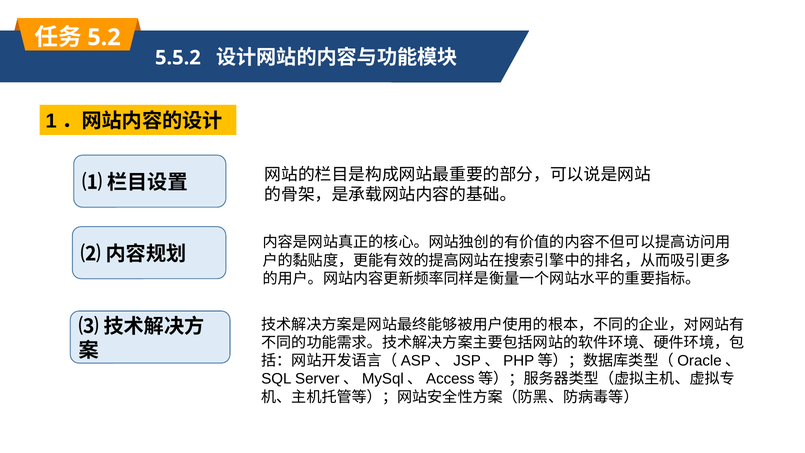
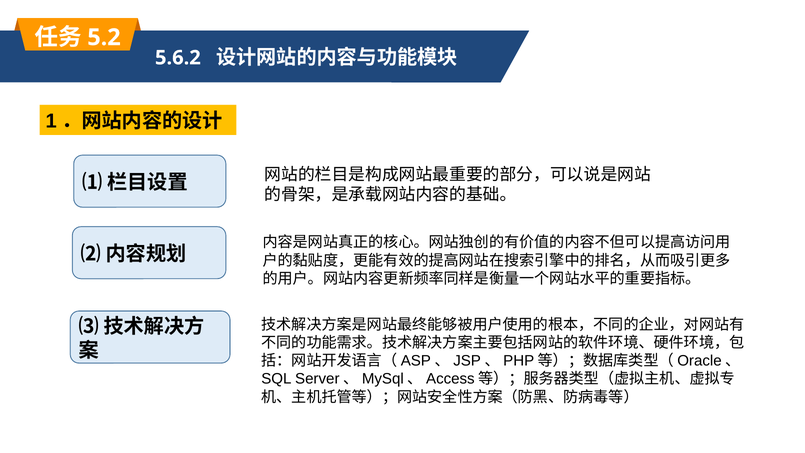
5.5.2: 5.5.2 -> 5.6.2
